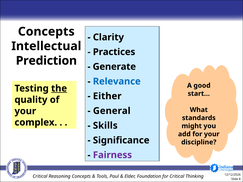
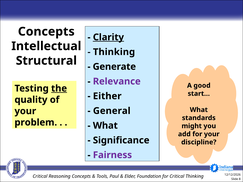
Clarity underline: none -> present
Practices at (114, 52): Practices -> Thinking
Prediction: Prediction -> Structural
Relevance colour: blue -> purple
complex: complex -> problem
Skills at (105, 126): Skills -> What
